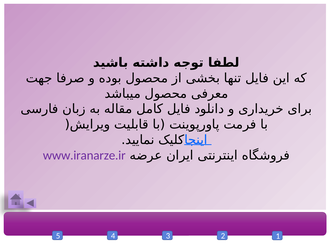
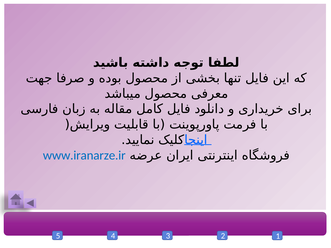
www.iranarze.ir colour: purple -> blue
